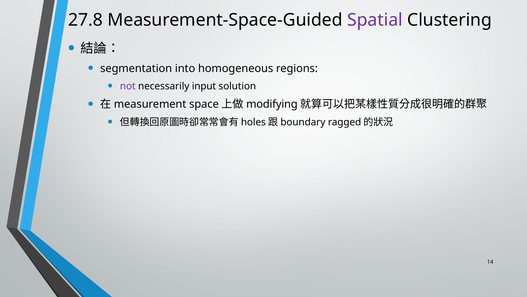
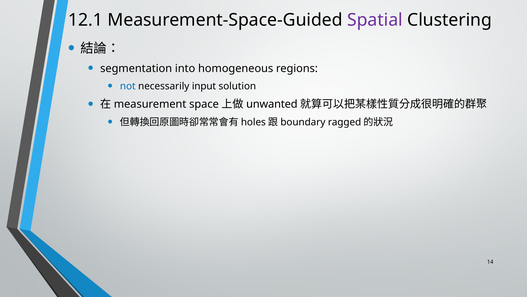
27.8: 27.8 -> 12.1
not colour: purple -> blue
modifying: modifying -> unwanted
